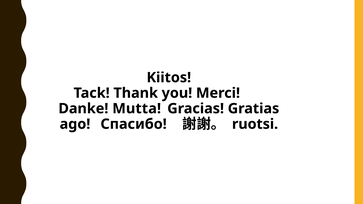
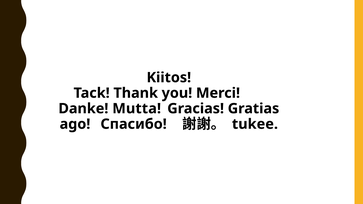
ruotsi: ruotsi -> tukee
